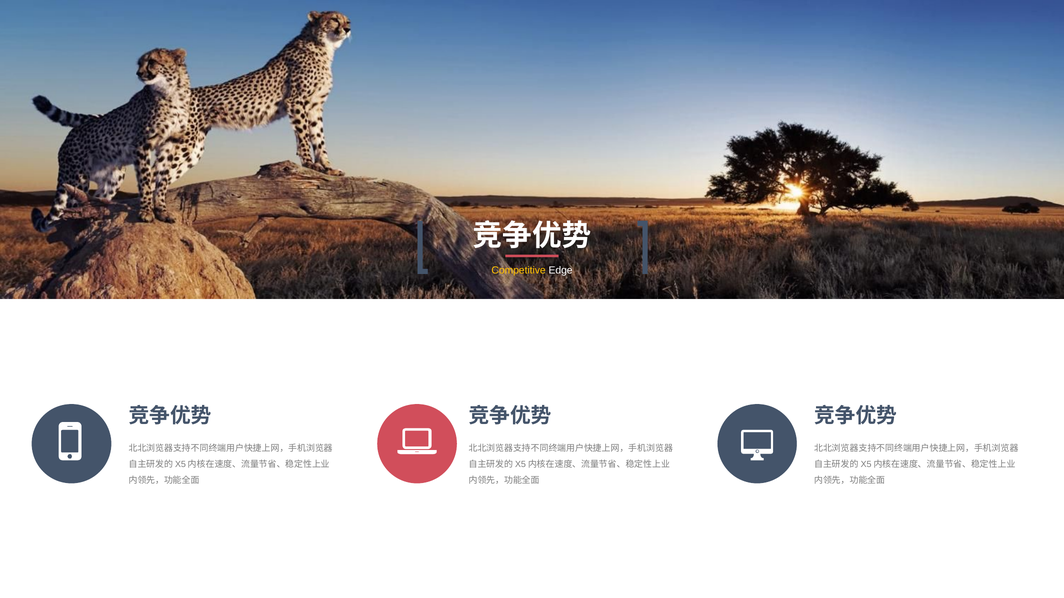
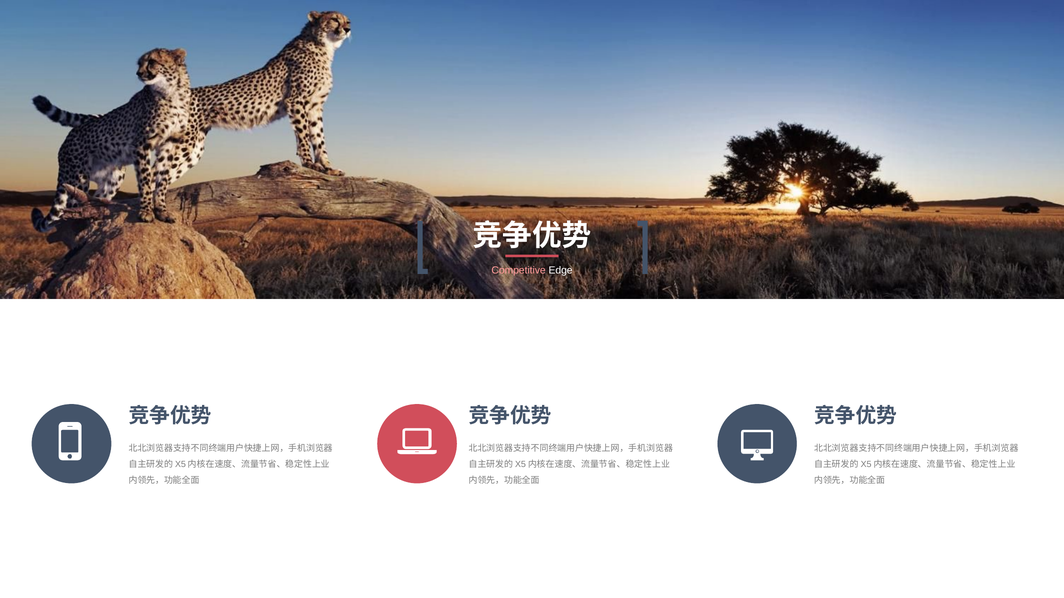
Competitive colour: yellow -> pink
